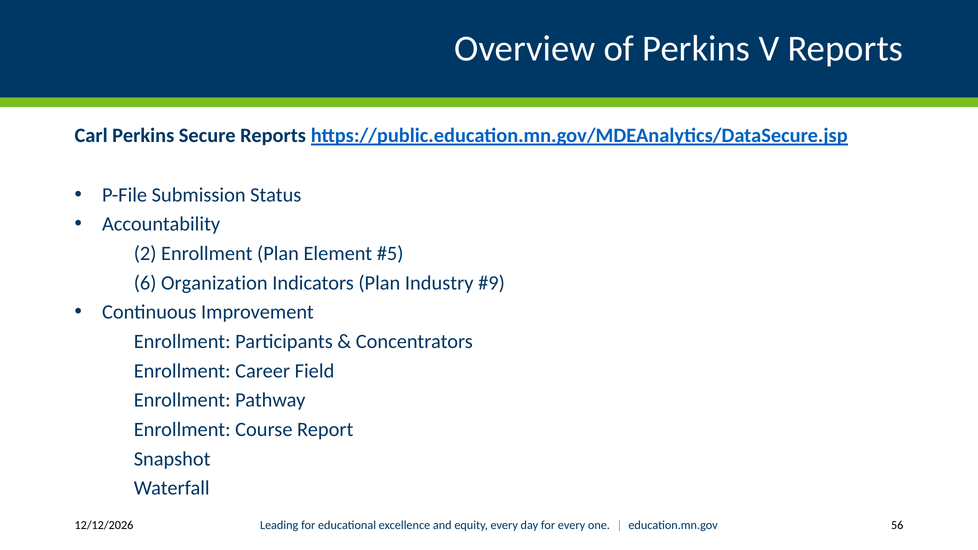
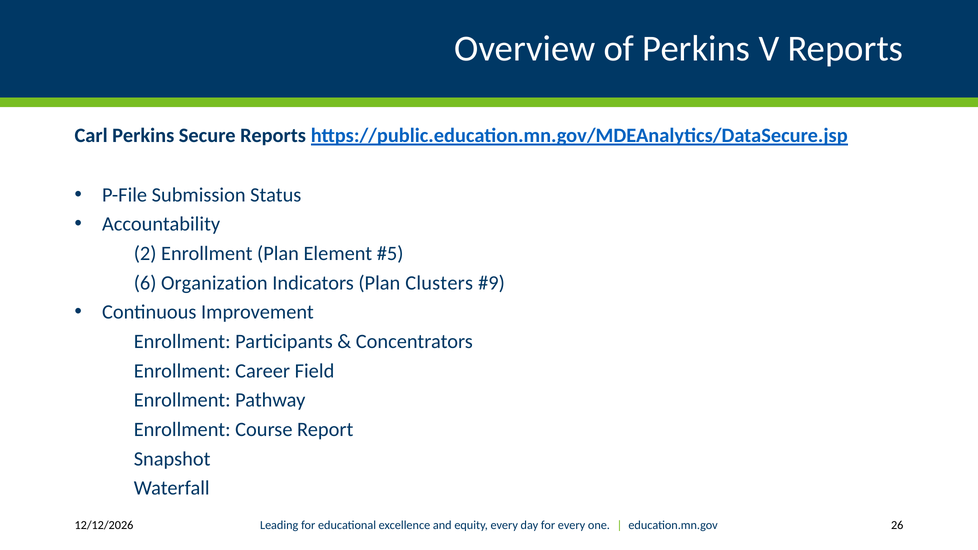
Industry: Industry -> Clusters
56: 56 -> 26
